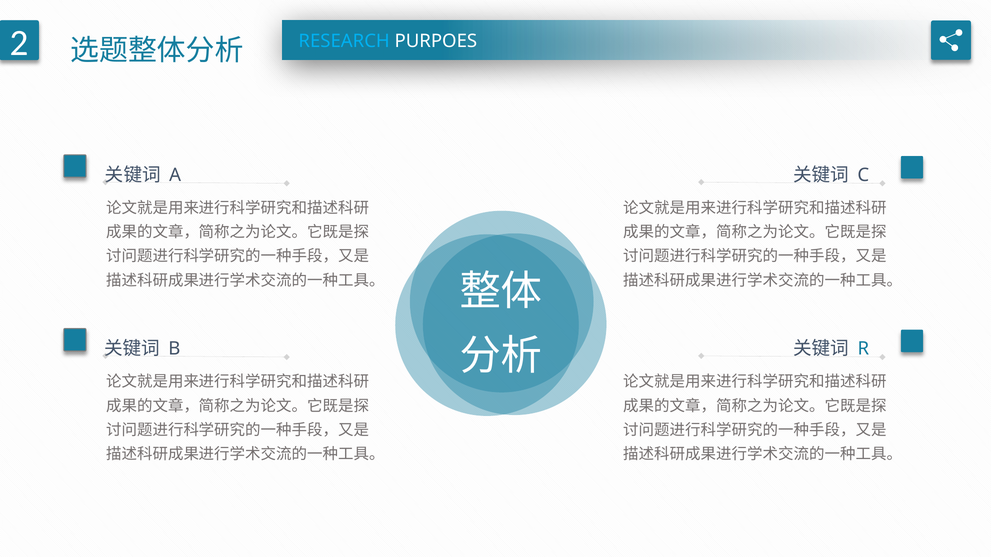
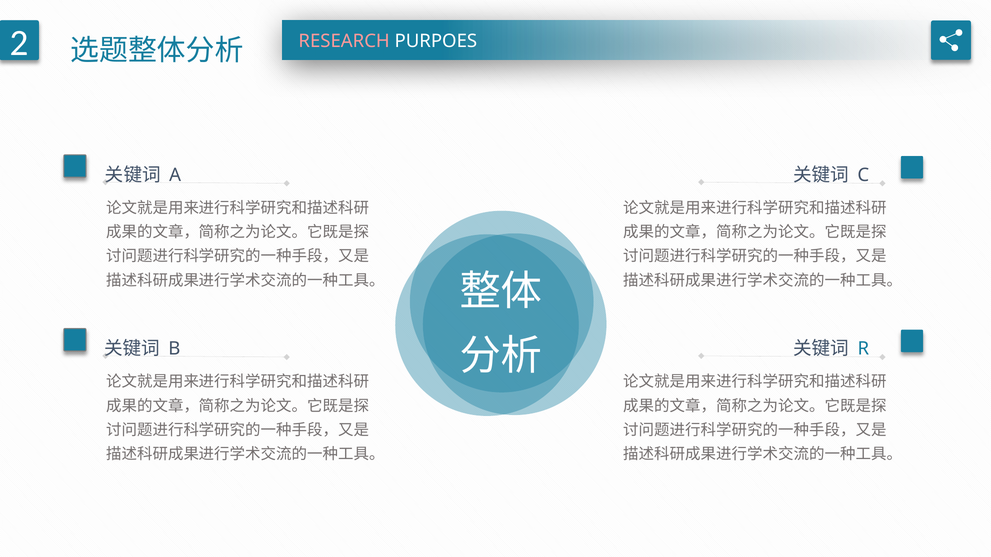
RESEARCH colour: light blue -> pink
